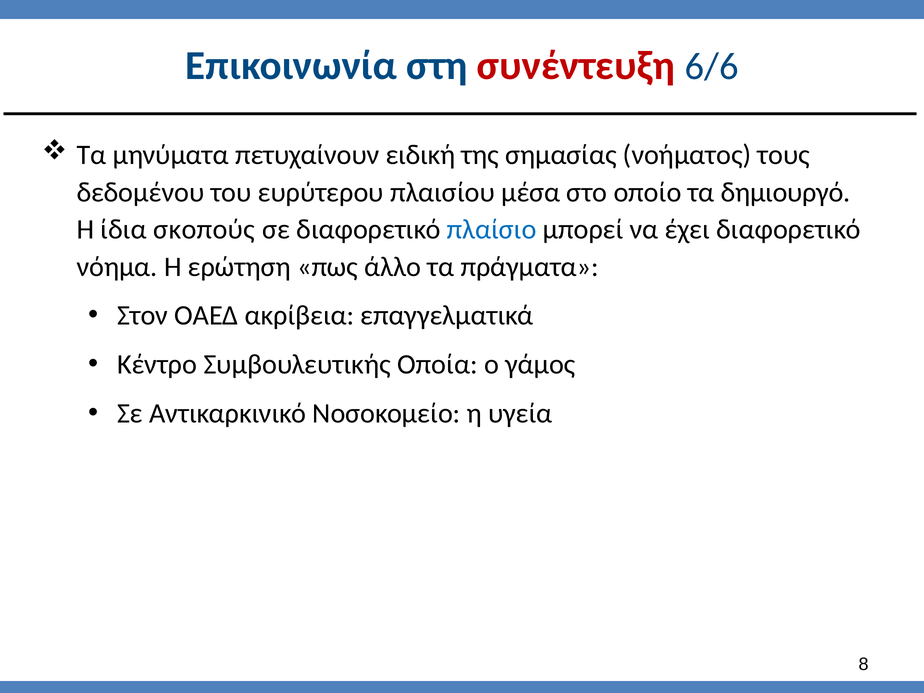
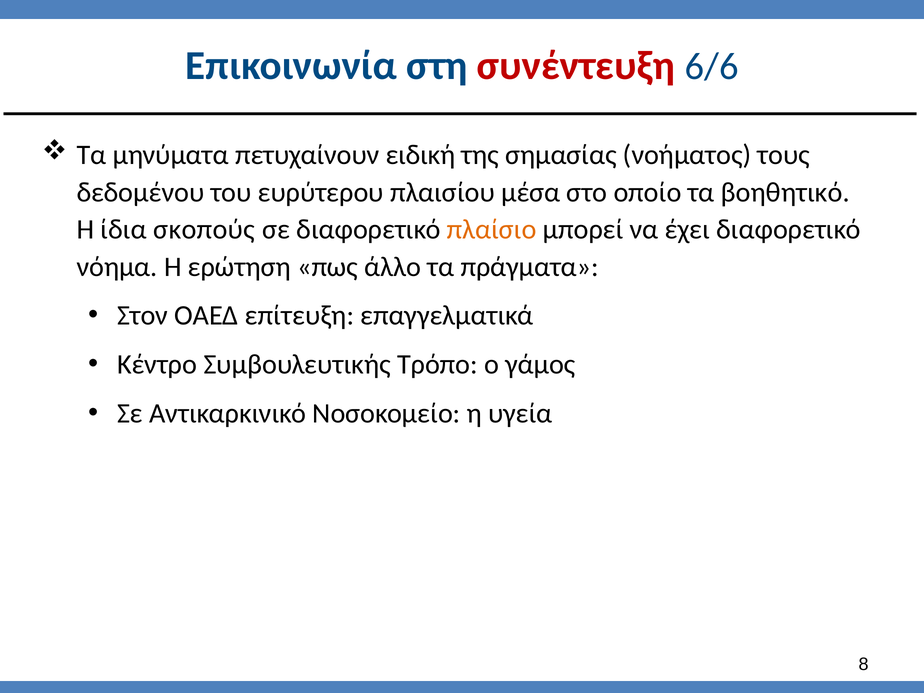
δημιουργό: δημιουργό -> βοηθητικό
πλαίσιο colour: blue -> orange
ακρίβεια: ακρίβεια -> επίτευξη
Οποία: Οποία -> Τρόπο
